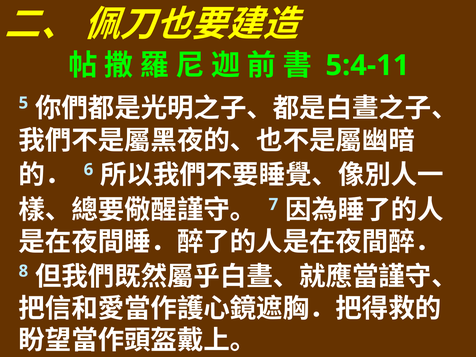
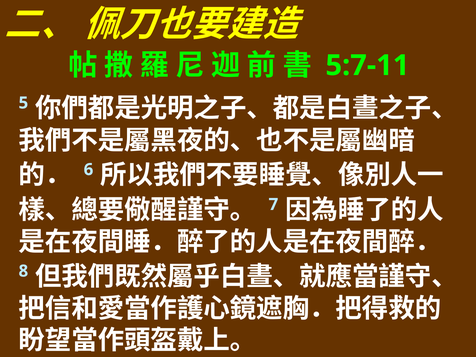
5:4-11: 5:4-11 -> 5:7-11
